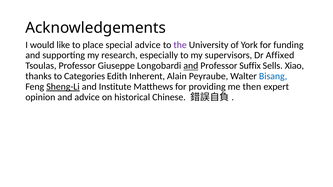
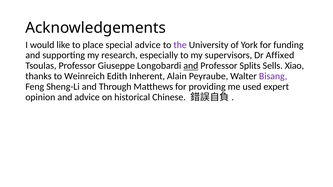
Suffix: Suffix -> Splits
Categories: Categories -> Weinreich
Bisang colour: blue -> purple
Sheng-Li underline: present -> none
Institute: Institute -> Through
then: then -> used
